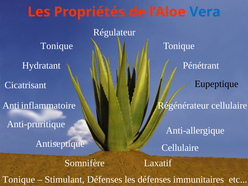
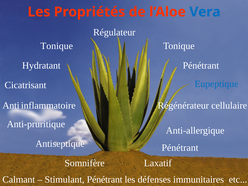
Eupeptique colour: black -> blue
Cellulaire at (180, 148): Cellulaire -> Pénétrant
Tonique at (19, 180): Tonique -> Calmant
Stimulant Défenses: Défenses -> Pénétrant
